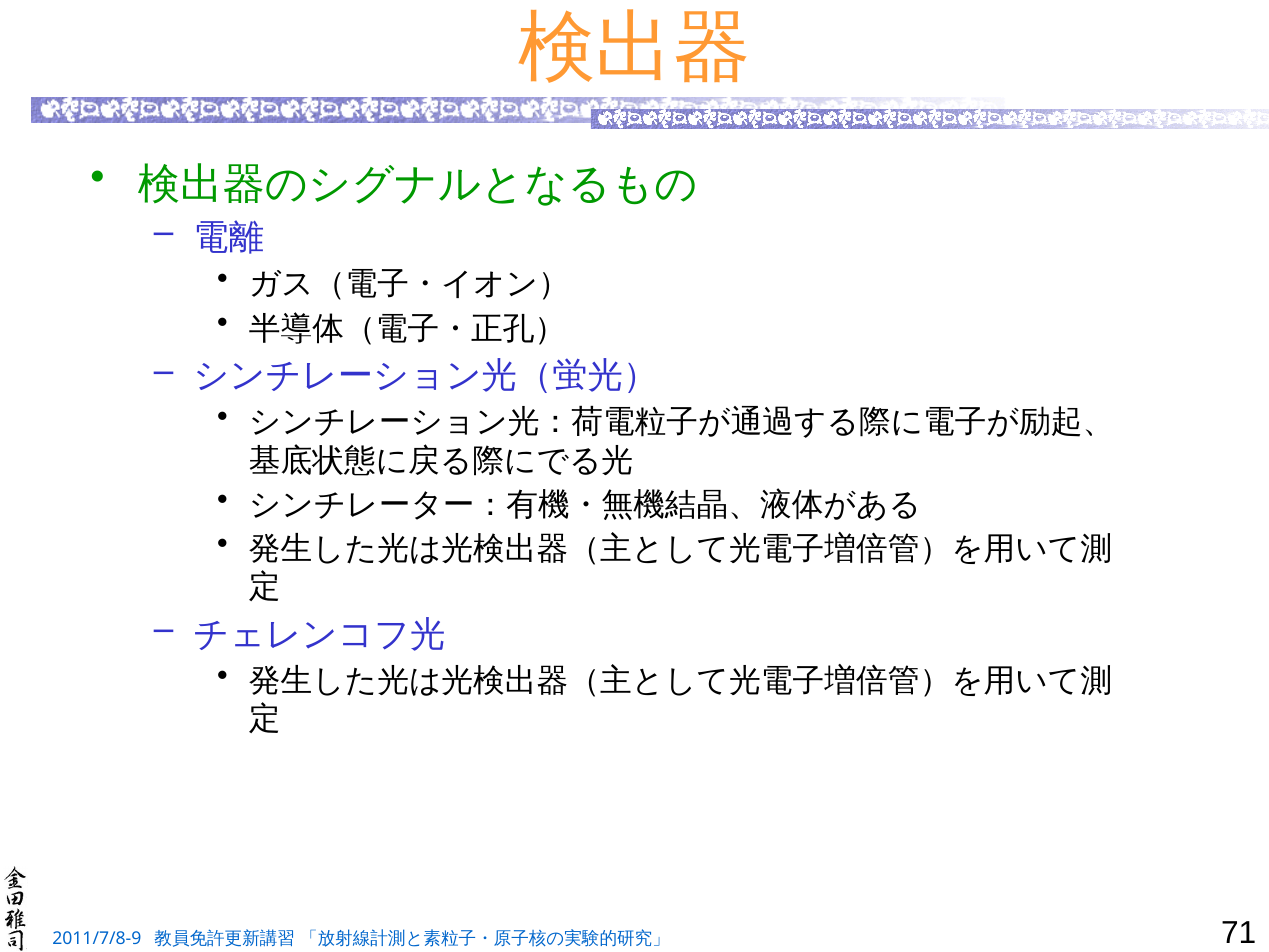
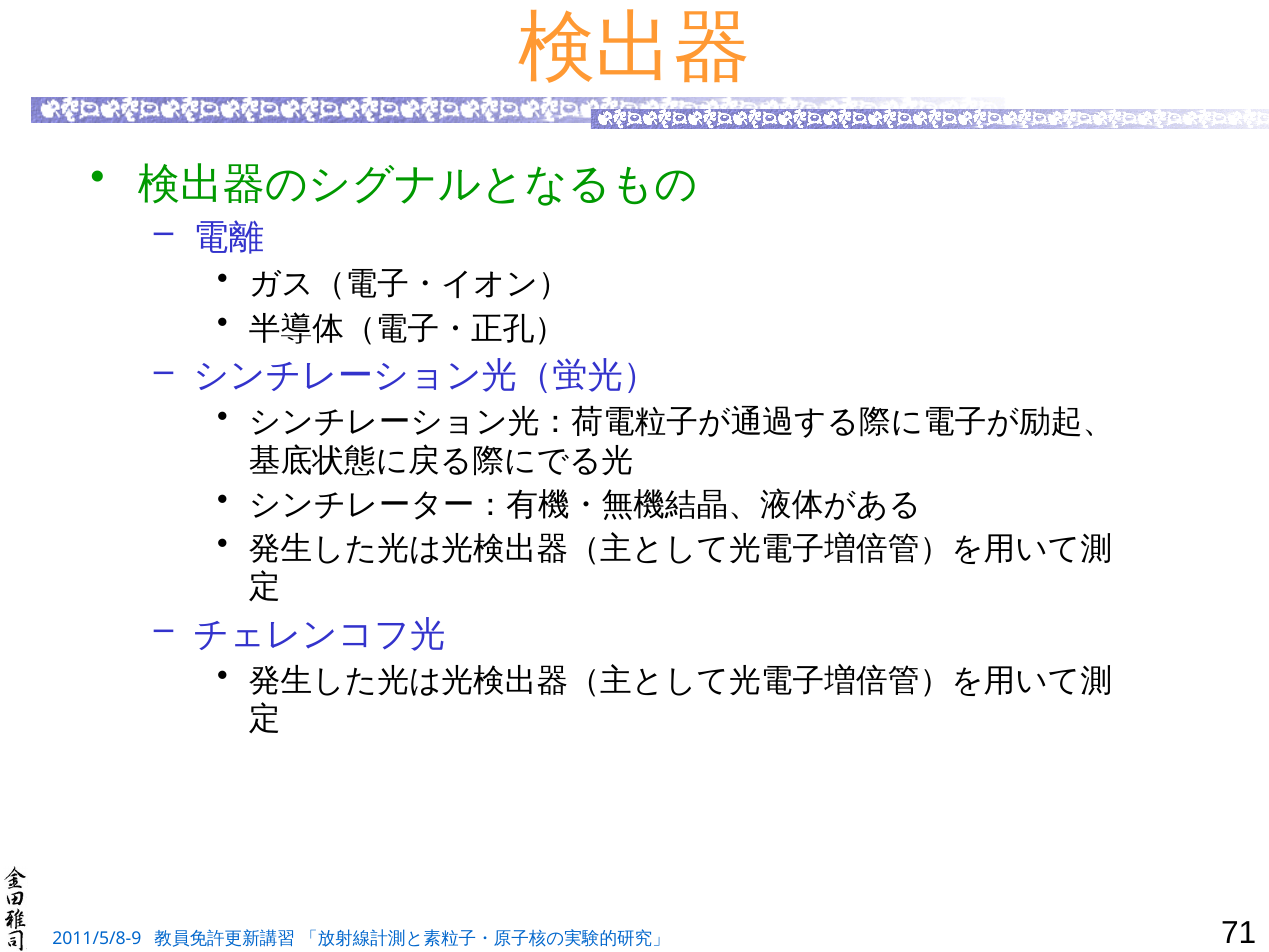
2011/7/8-9: 2011/7/8-9 -> 2011/5/8-9
